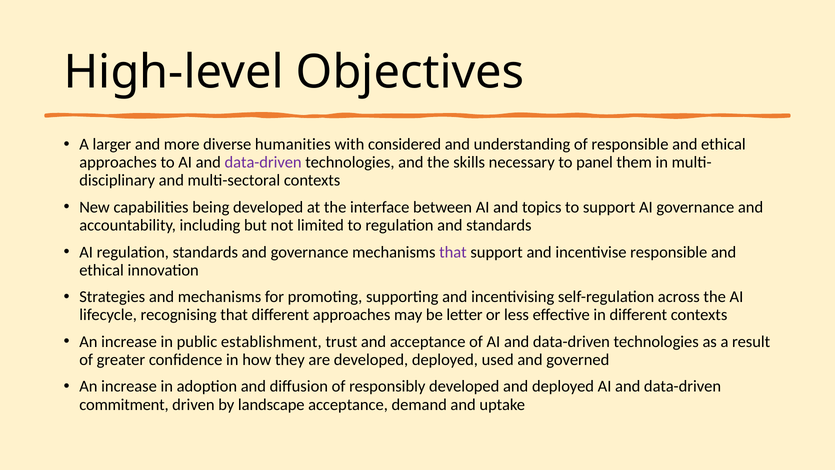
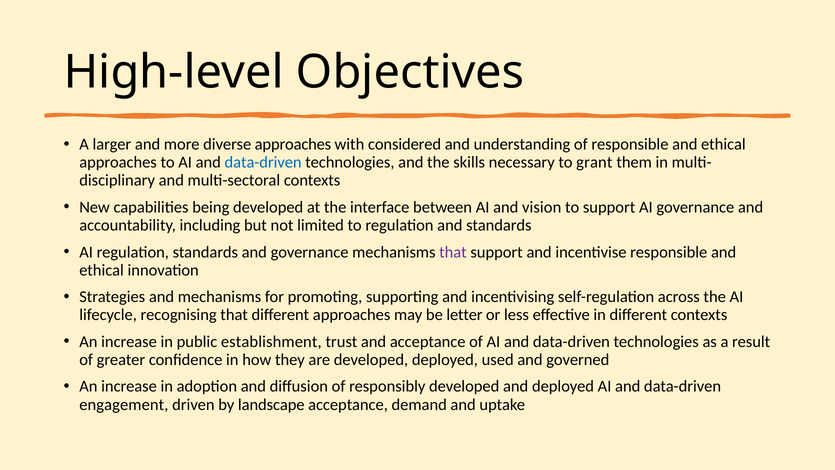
diverse humanities: humanities -> approaches
data-driven at (263, 162) colour: purple -> blue
panel: panel -> grant
topics: topics -> vision
commitment: commitment -> engagement
